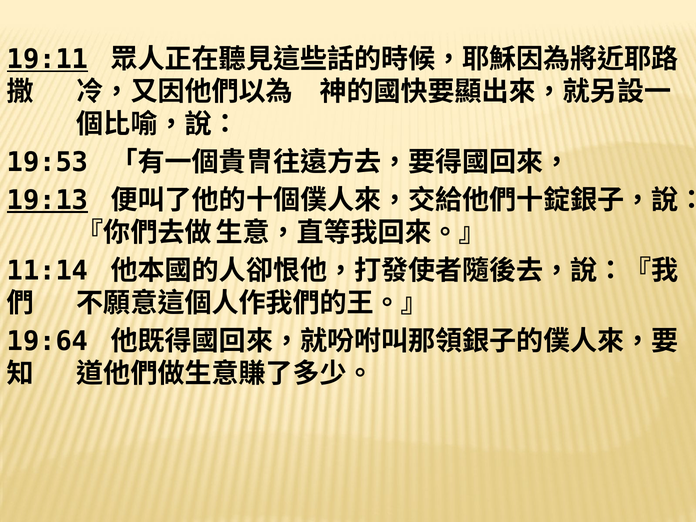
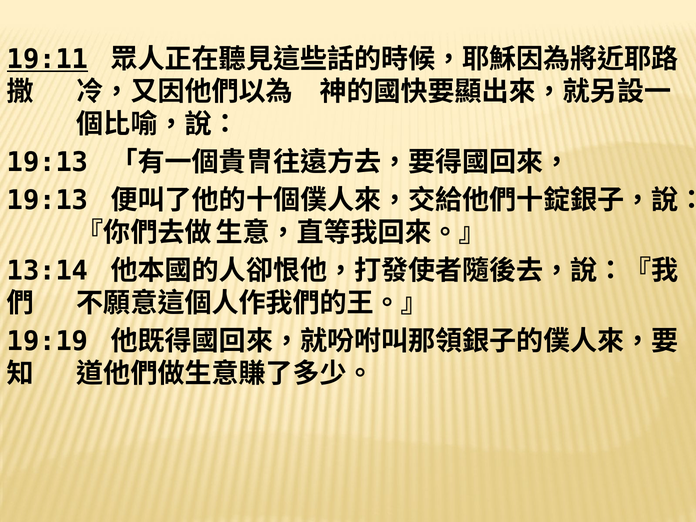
19:53 at (48, 162): 19:53 -> 19:13
19:13 at (48, 200) underline: present -> none
11:14: 11:14 -> 13:14
19:64: 19:64 -> 19:19
